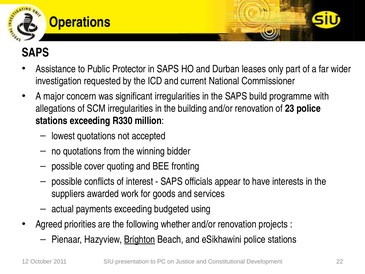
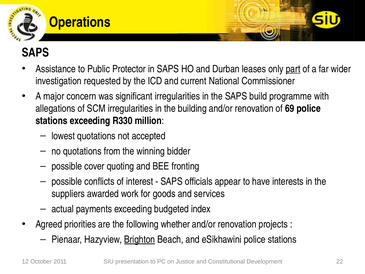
part underline: none -> present
23: 23 -> 69
using: using -> index
